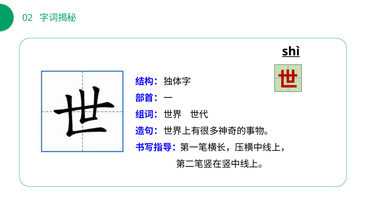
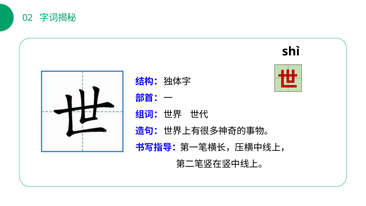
shì underline: present -> none
